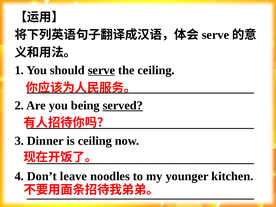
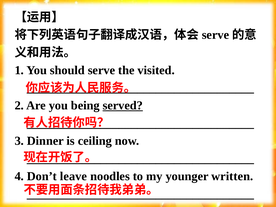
serve at (101, 70) underline: present -> none
the ceiling: ceiling -> visited
kitchen: kitchen -> written
